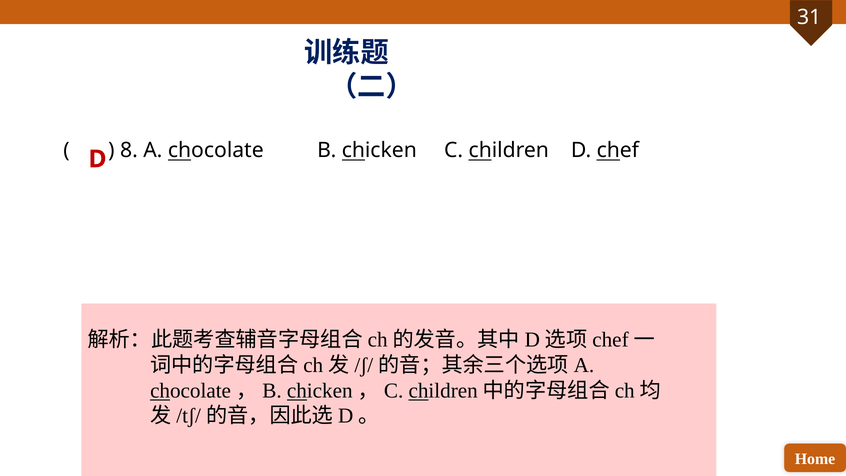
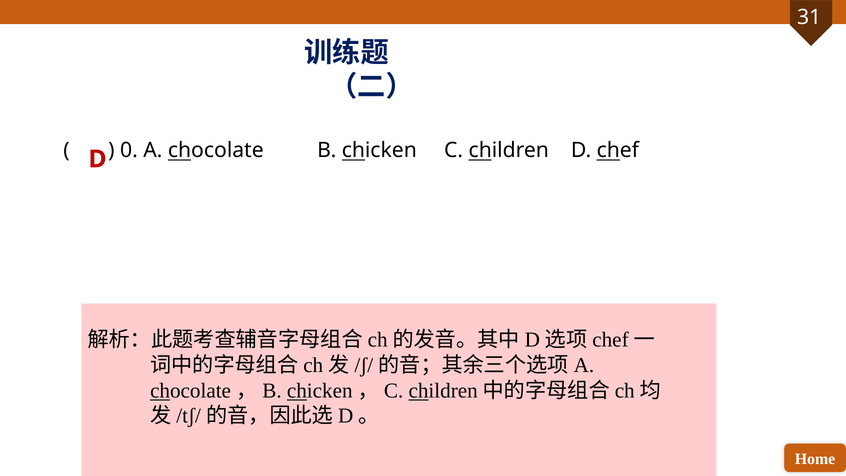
8: 8 -> 0
